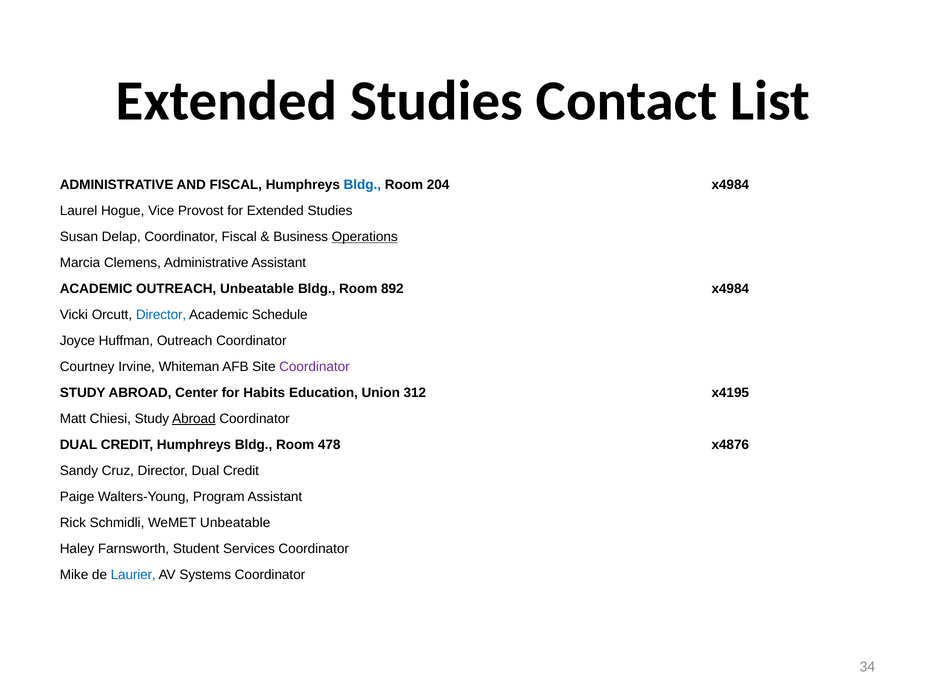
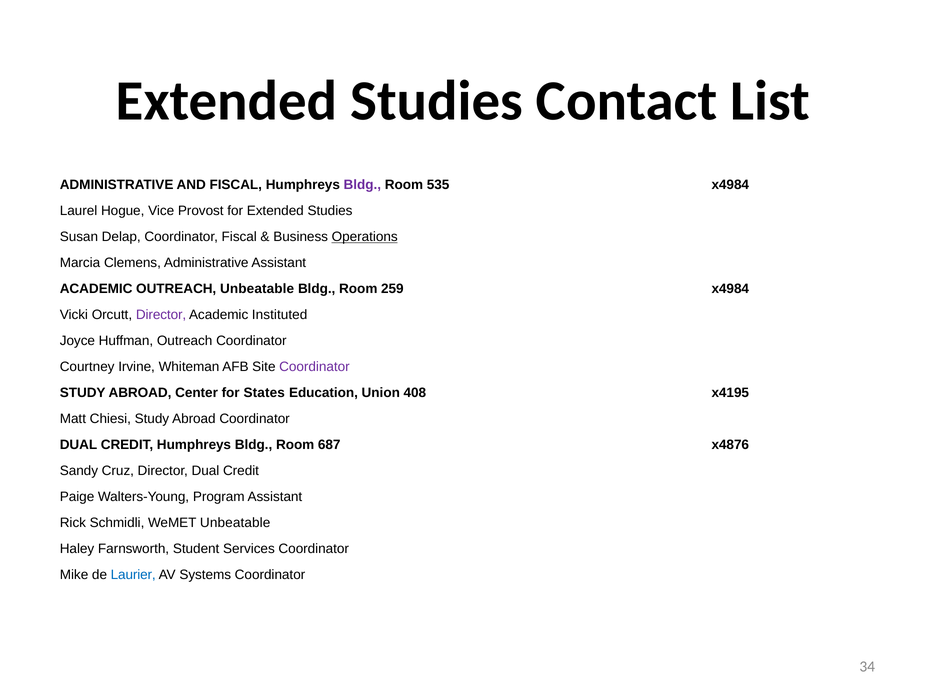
Bldg at (362, 185) colour: blue -> purple
204: 204 -> 535
892: 892 -> 259
Director at (161, 315) colour: blue -> purple
Schedule: Schedule -> Instituted
Habits: Habits -> States
312: 312 -> 408
Abroad at (194, 419) underline: present -> none
478: 478 -> 687
